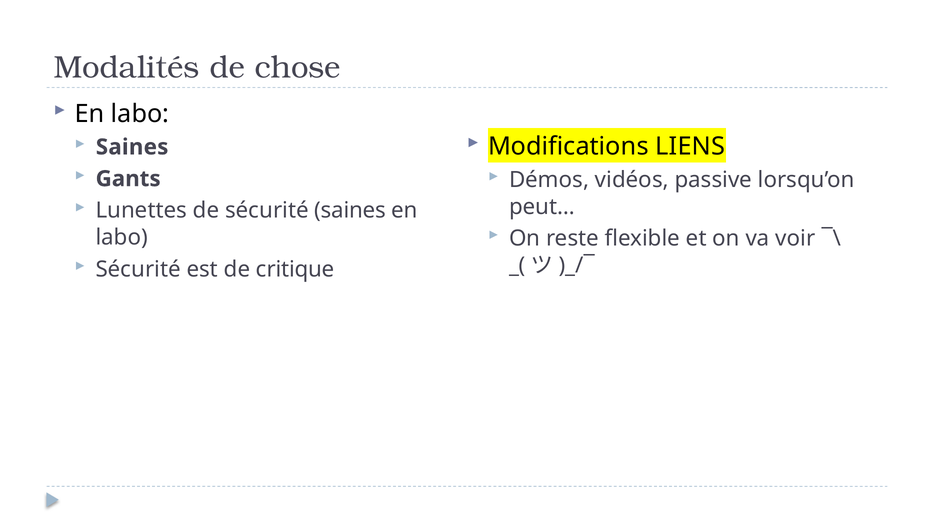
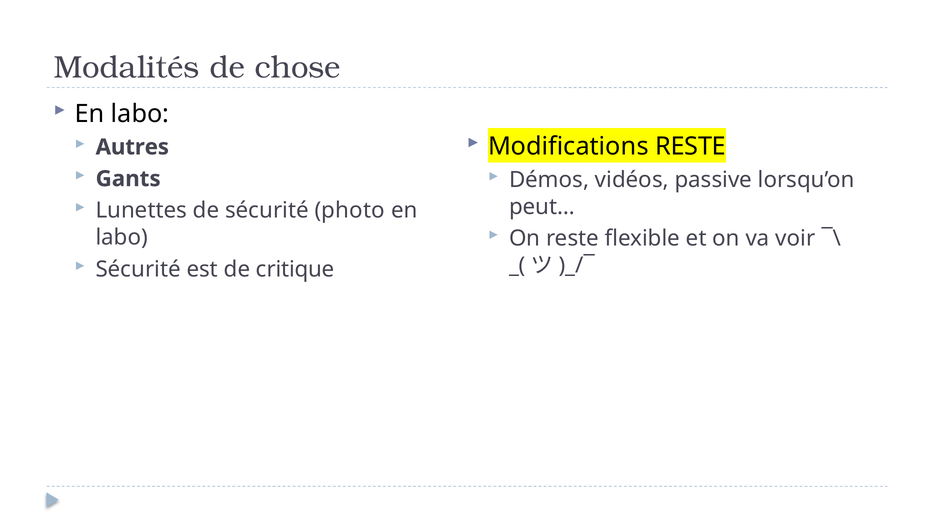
Modifications LIENS: LIENS -> RESTE
Saines at (132, 147): Saines -> Autres
sécurité saines: saines -> photo
